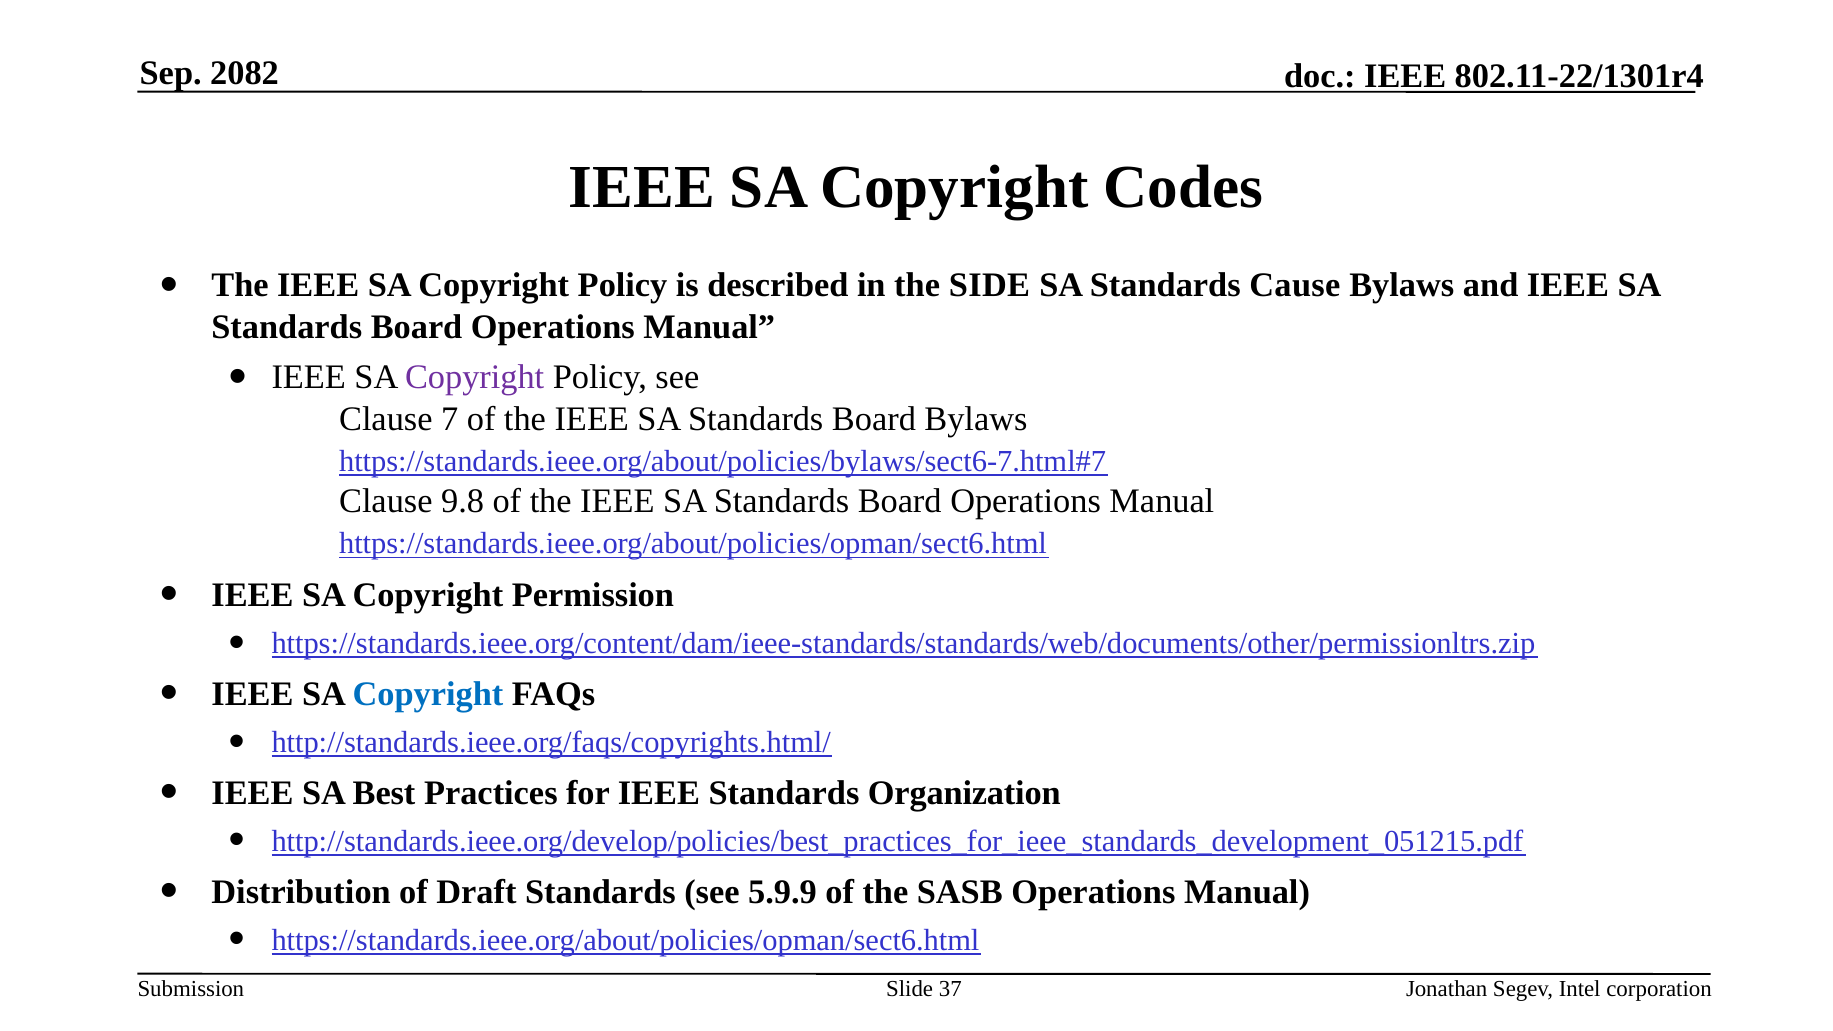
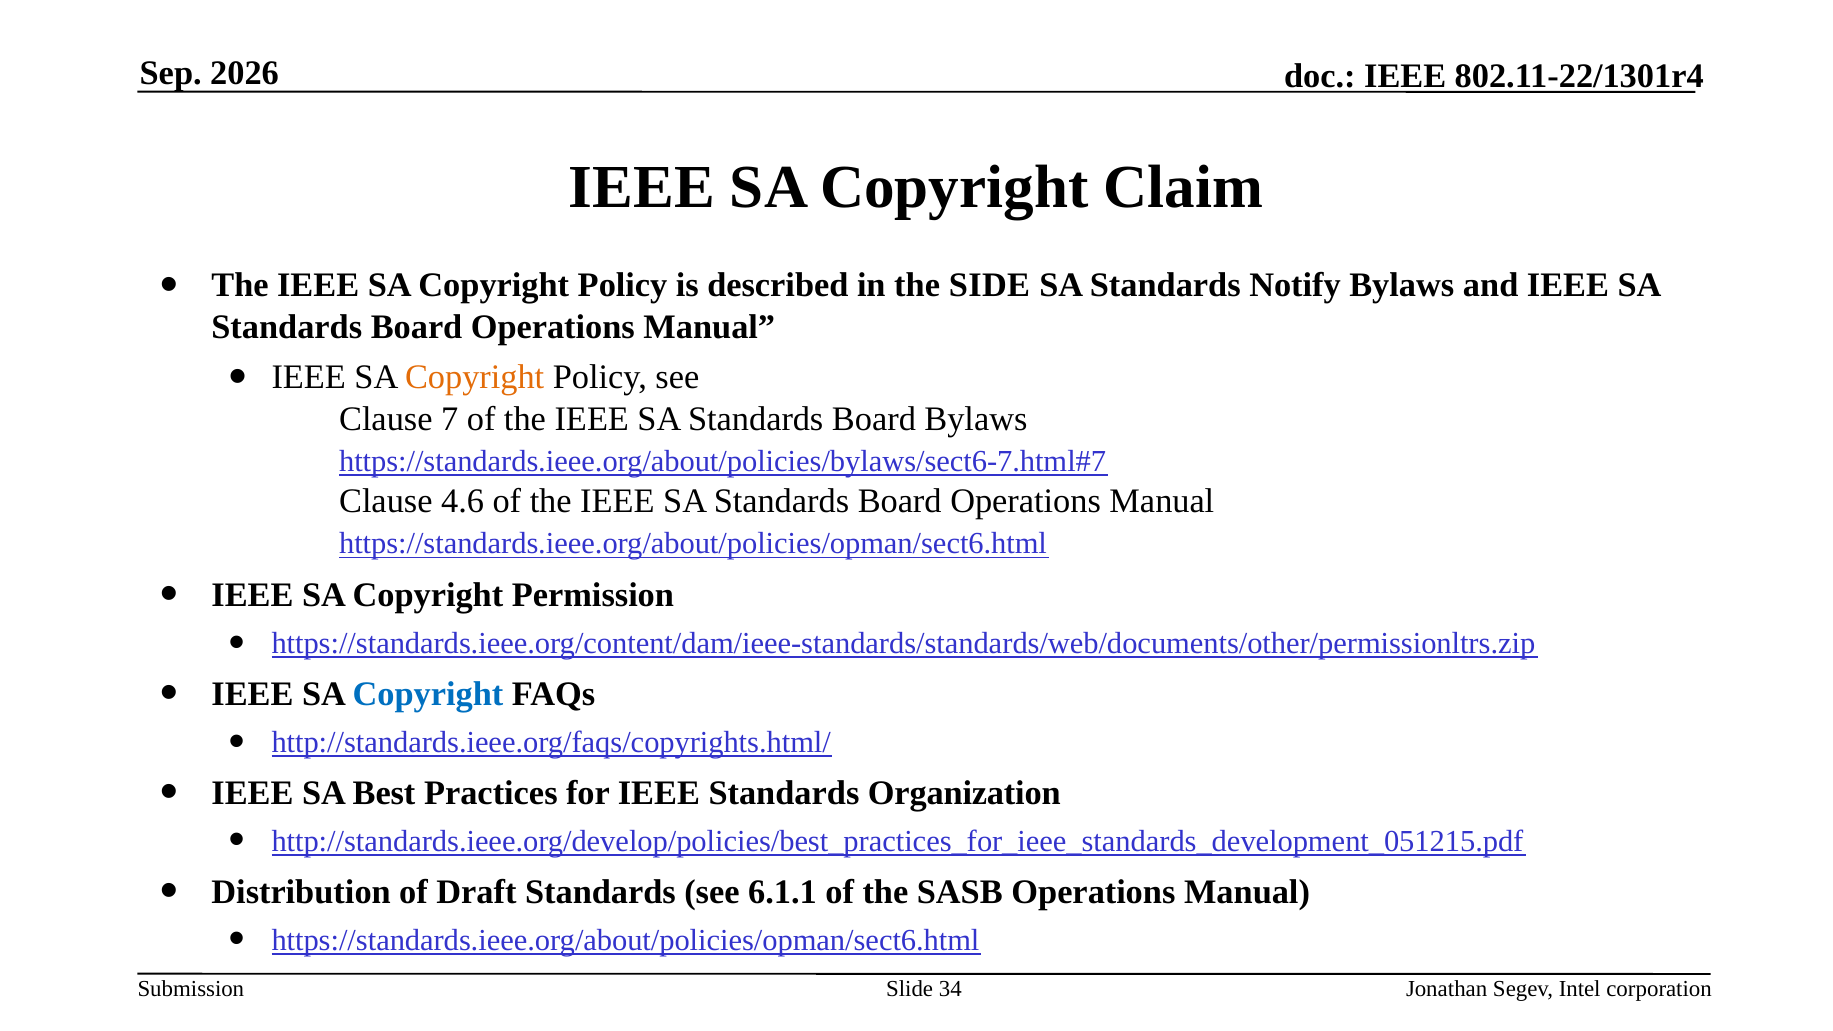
2082: 2082 -> 2026
Codes: Codes -> Claim
Cause: Cause -> Notify
Copyright at (475, 378) colour: purple -> orange
9.8: 9.8 -> 4.6
5.9.9: 5.9.9 -> 6.1.1
37: 37 -> 34
